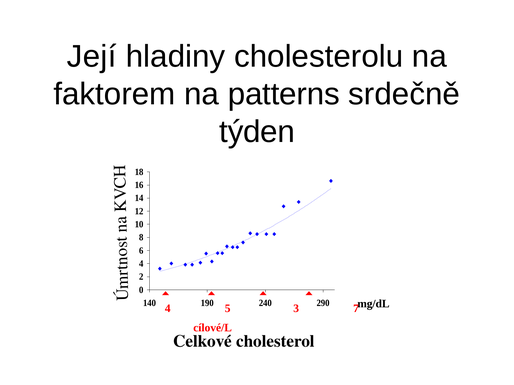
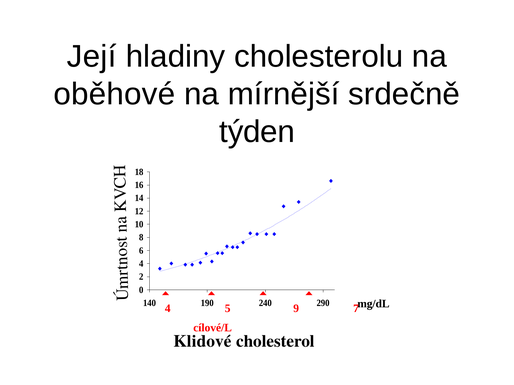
faktorem: faktorem -> oběhové
patterns: patterns -> mírnější
3: 3 -> 9
Celkové: Celkové -> Klidové
